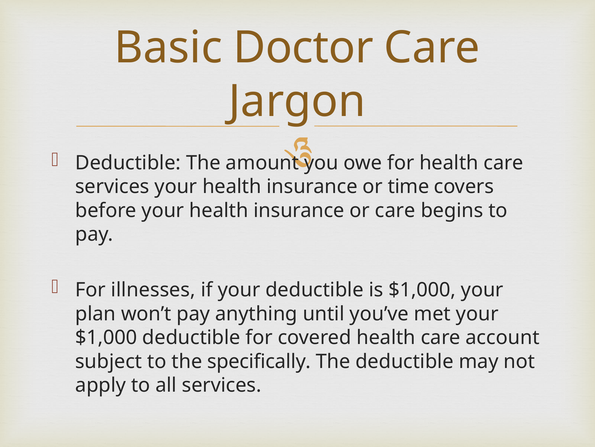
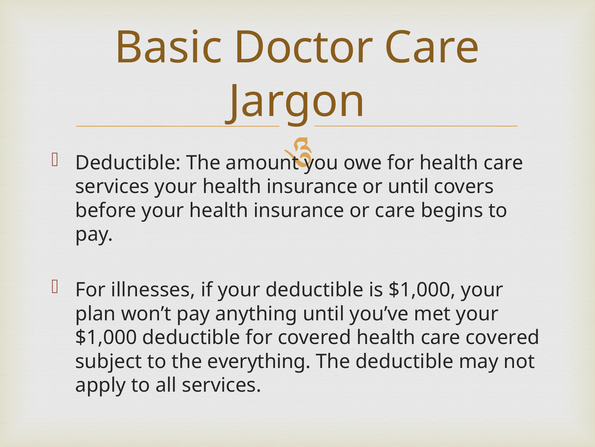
or time: time -> until
care account: account -> covered
specifically: specifically -> everything
